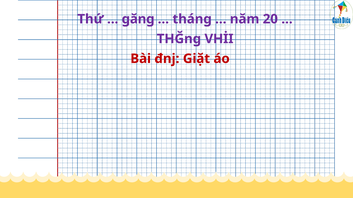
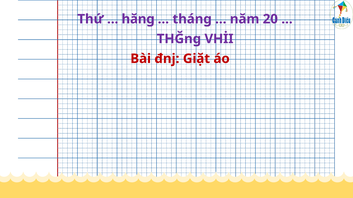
găng: găng -> hăng
